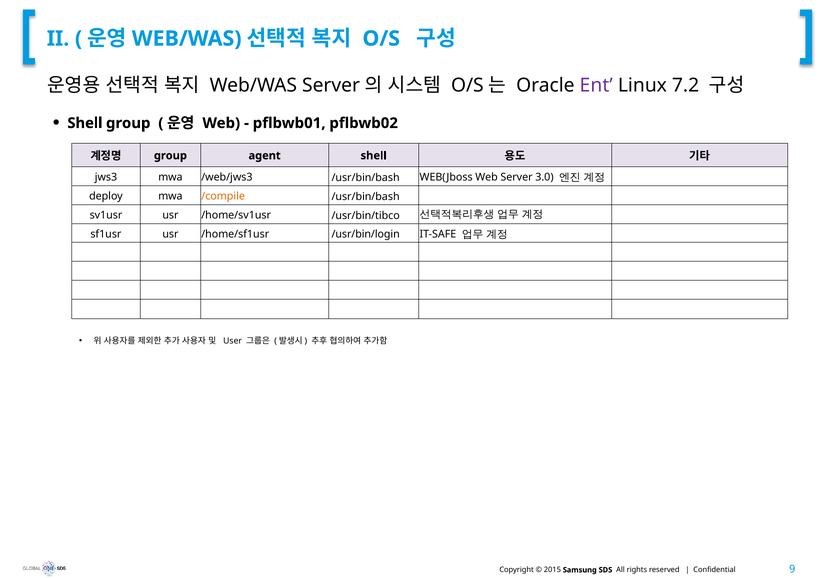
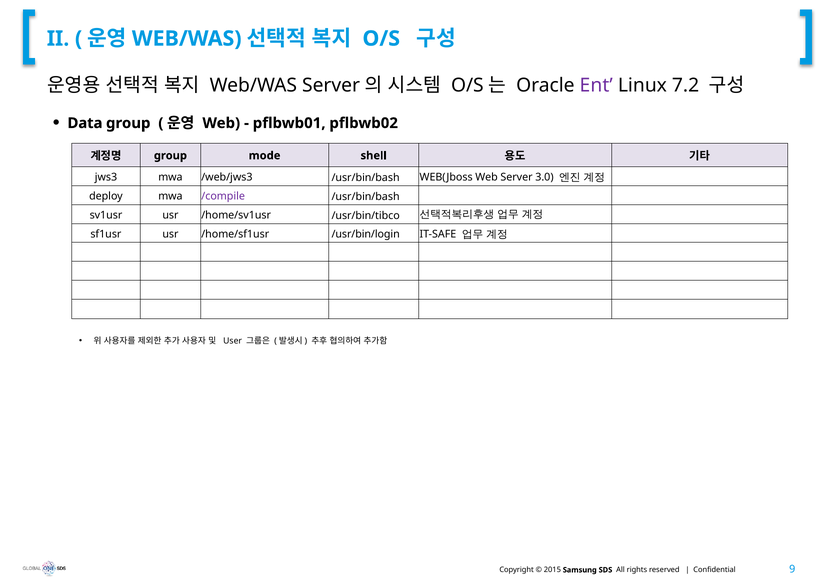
Shell at (85, 123): Shell -> Data
agent: agent -> mode
/compile colour: orange -> purple
